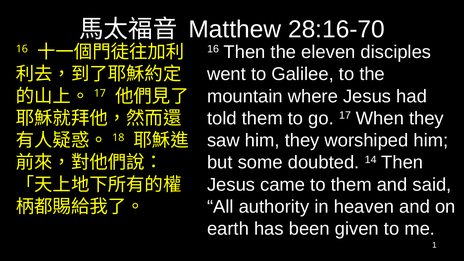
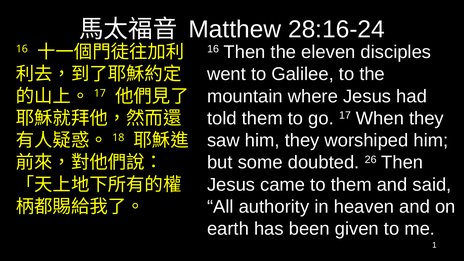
28:16-70: 28:16-70 -> 28:16-24
14: 14 -> 26
